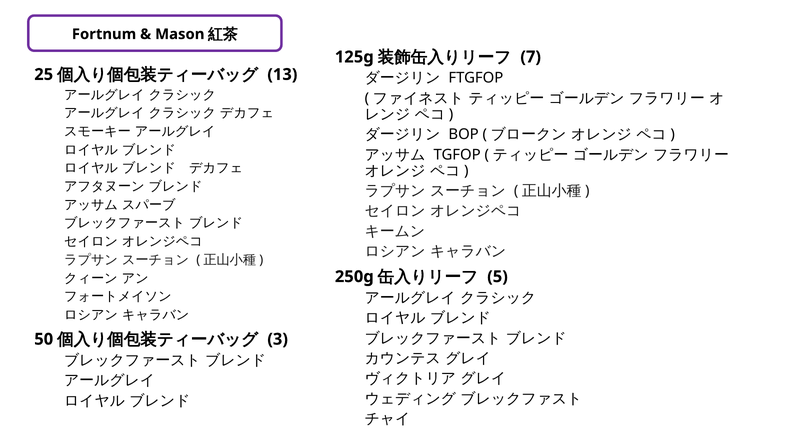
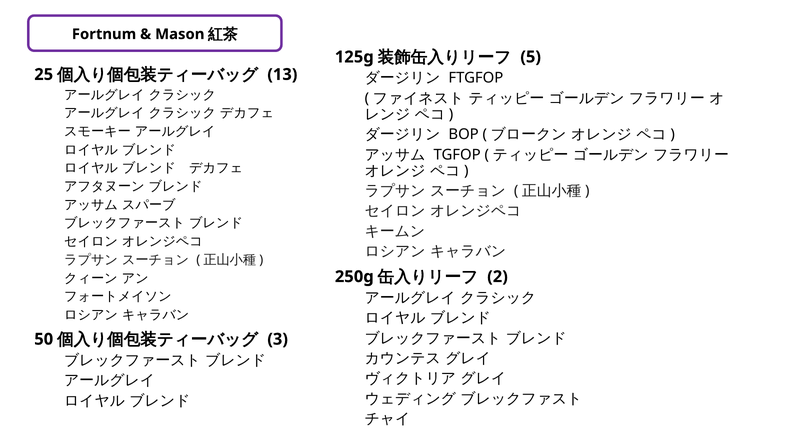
7: 7 -> 5
5: 5 -> 2
